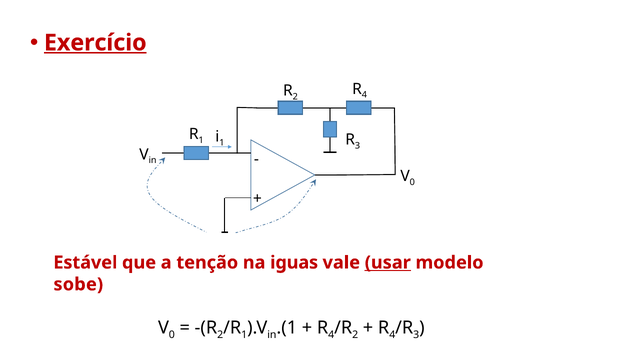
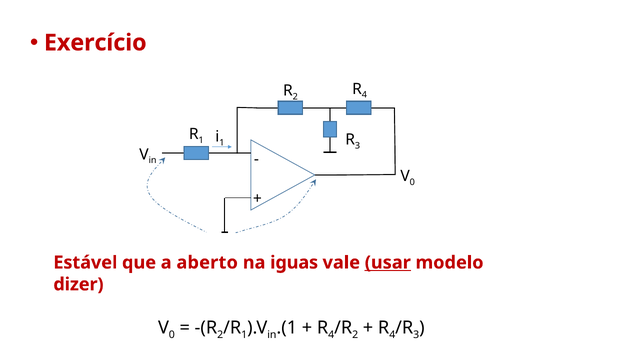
Exercício underline: present -> none
tenção: tenção -> aberto
sobe: sobe -> dizer
